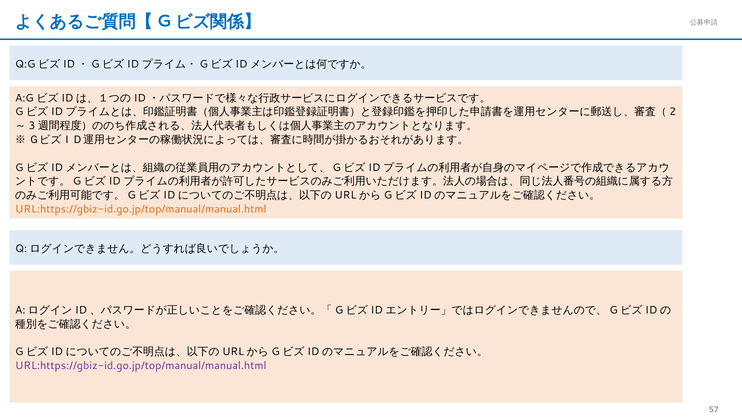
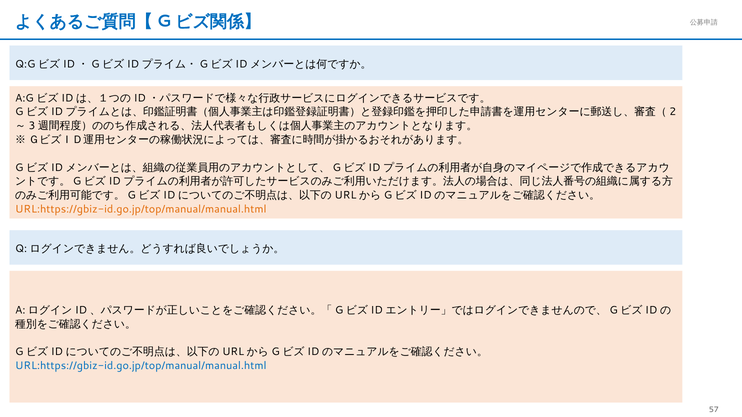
URL:https://gbiz-id.go.jp/top/manual/manual.html at (141, 366) colour: purple -> blue
